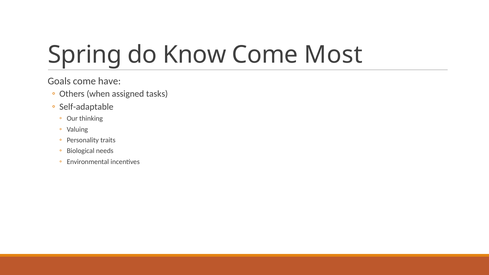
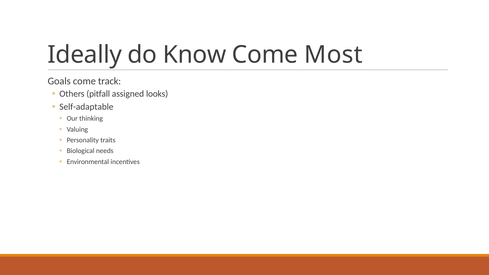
Spring: Spring -> Ideally
have: have -> track
when: when -> pitfall
tasks: tasks -> looks
